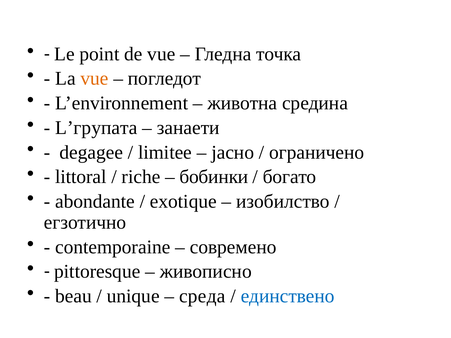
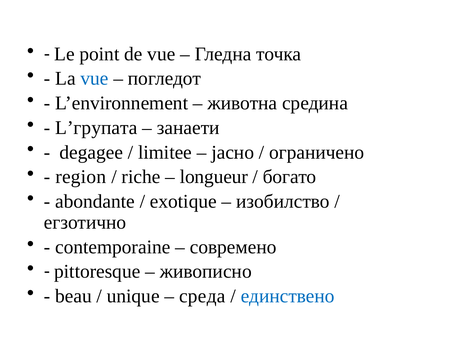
vue at (95, 79) colour: orange -> blue
littoral: littoral -> region
бобинки: бобинки -> longueur
